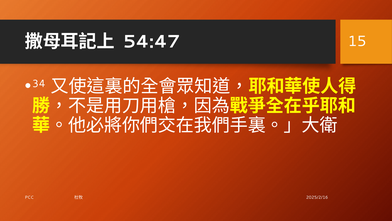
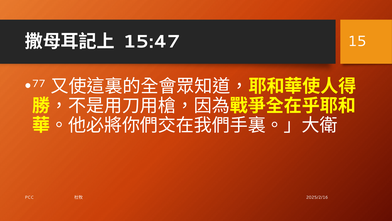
54:47: 54:47 -> 15:47
34: 34 -> 77
